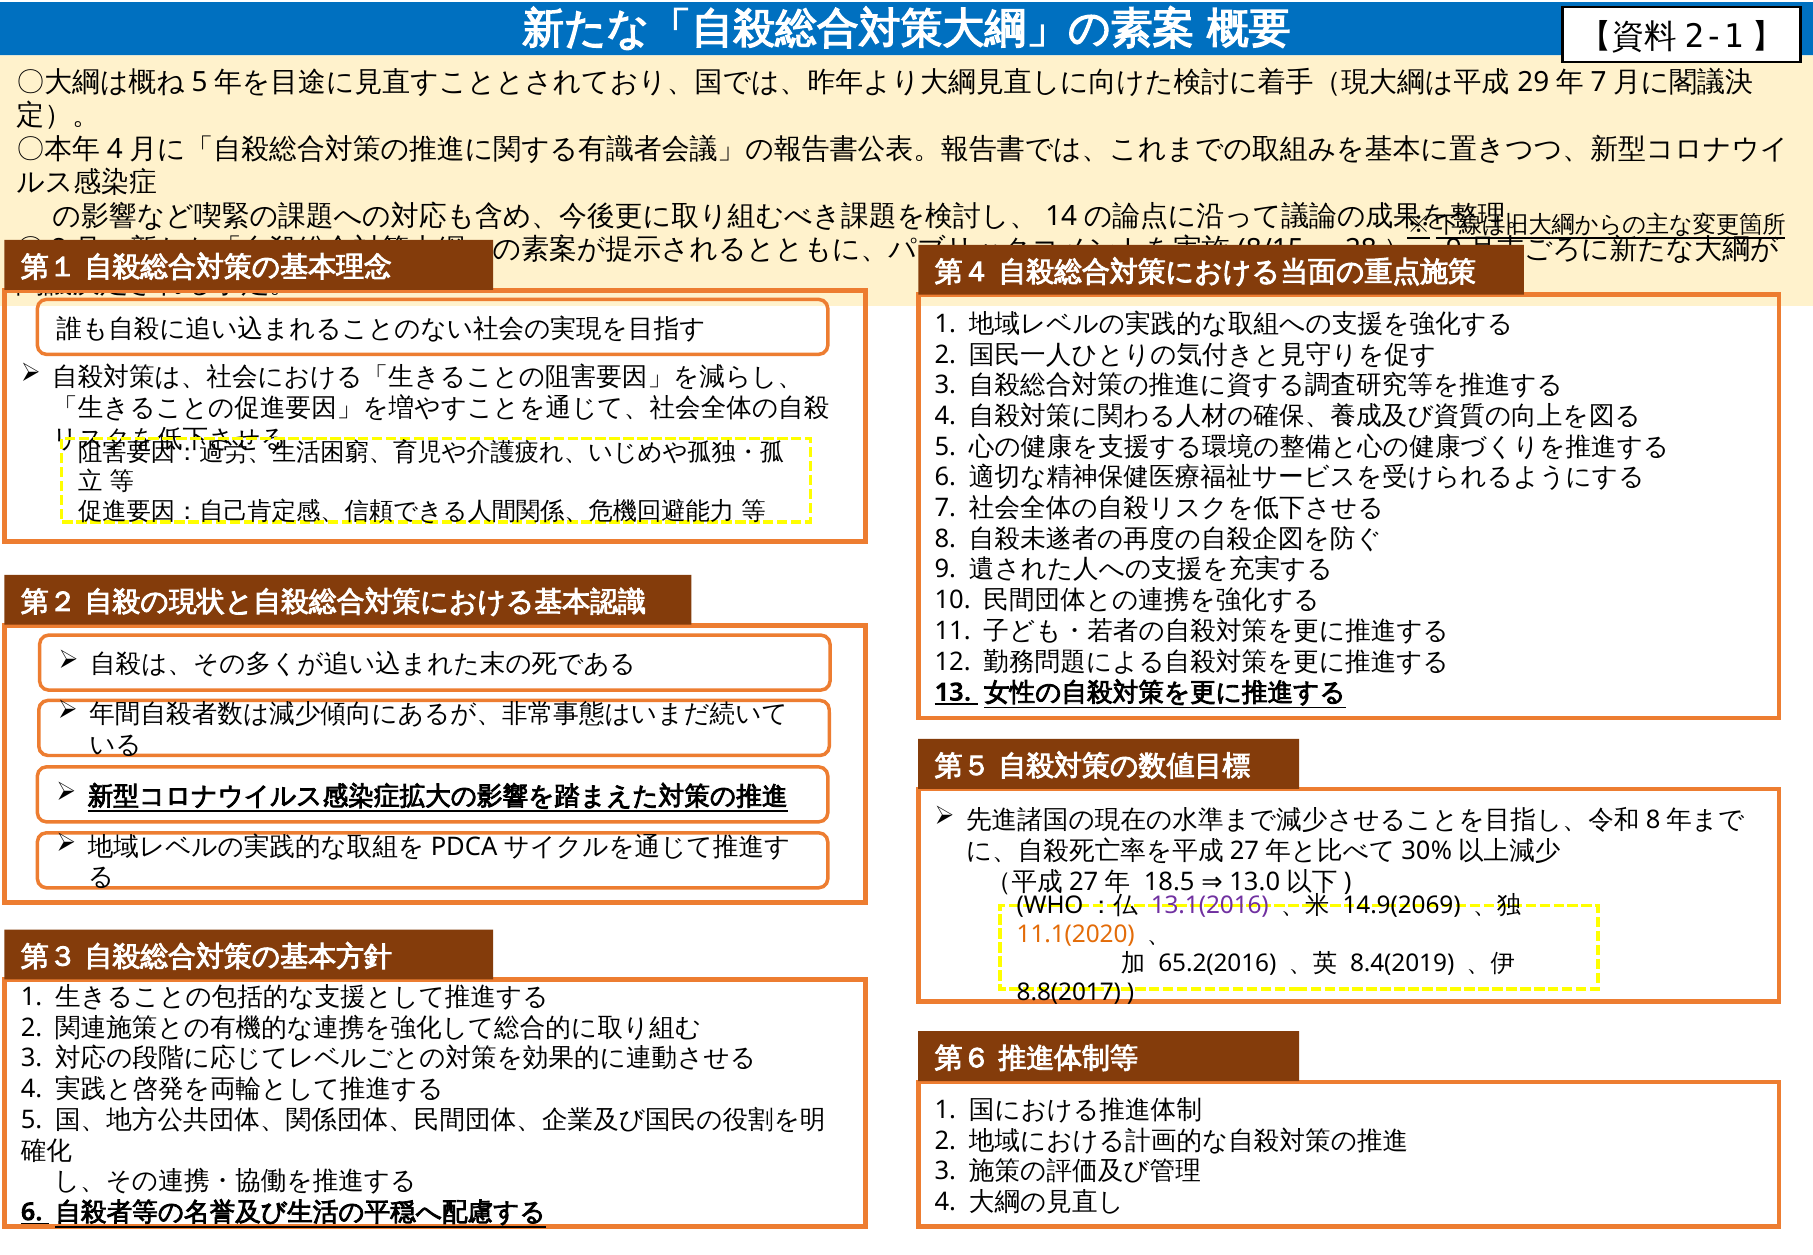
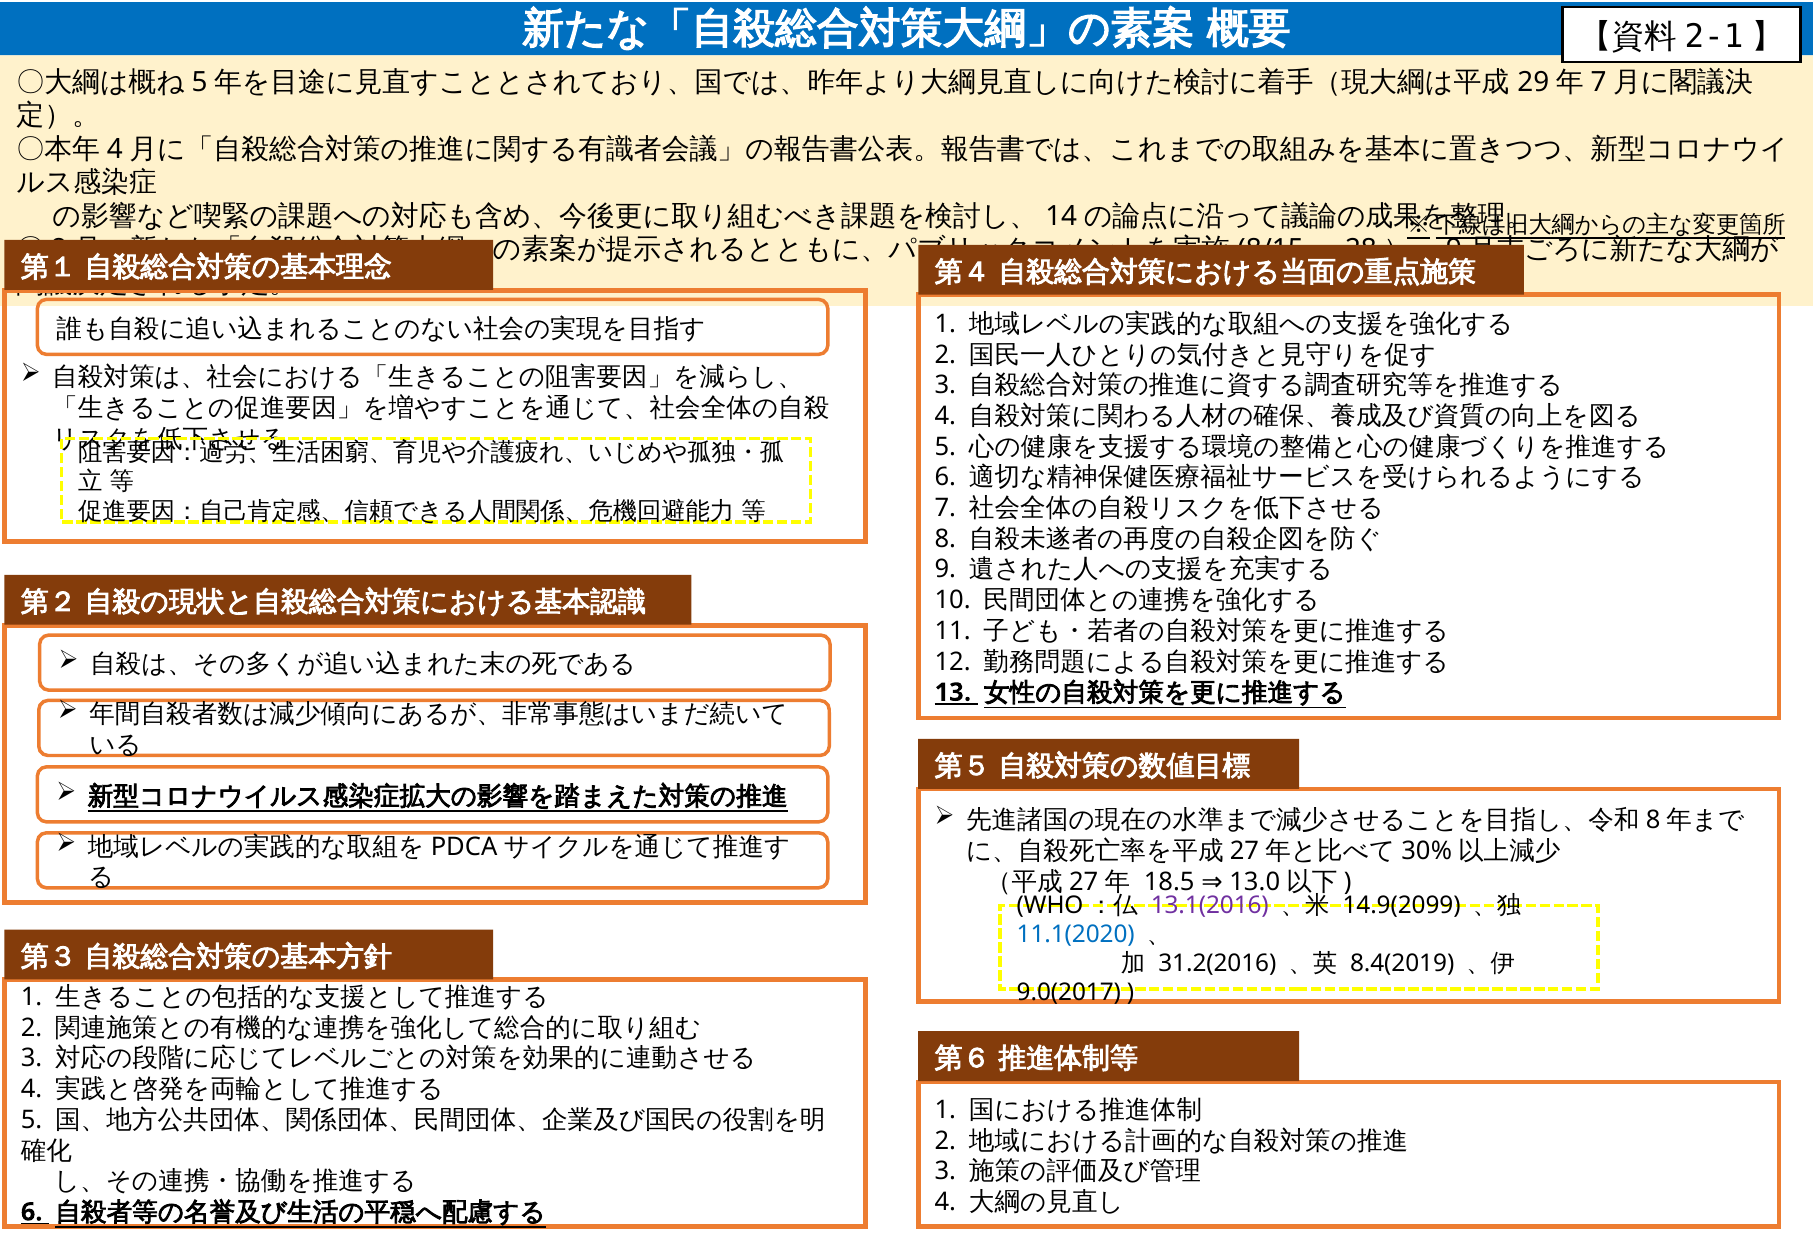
14.9(2069: 14.9(2069 -> 14.9(2099
11.1(2020 colour: orange -> blue
65.2(2016: 65.2(2016 -> 31.2(2016
8.8(2017: 8.8(2017 -> 9.0(2017
